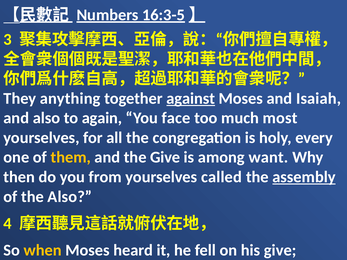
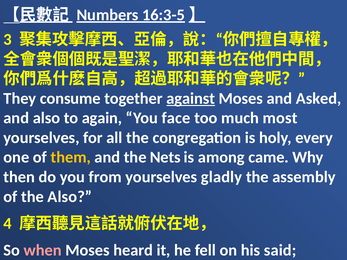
anything: anything -> consume
Isaiah: Isaiah -> Asked
the Give: Give -> Nets
want: want -> came
called: called -> gladly
assembly underline: present -> none
when colour: yellow -> pink
his give: give -> said
